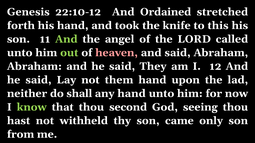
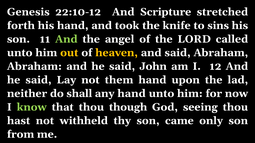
Ordained: Ordained -> Scripture
this: this -> sins
out colour: light green -> yellow
heaven colour: pink -> yellow
They: They -> John
second: second -> though
